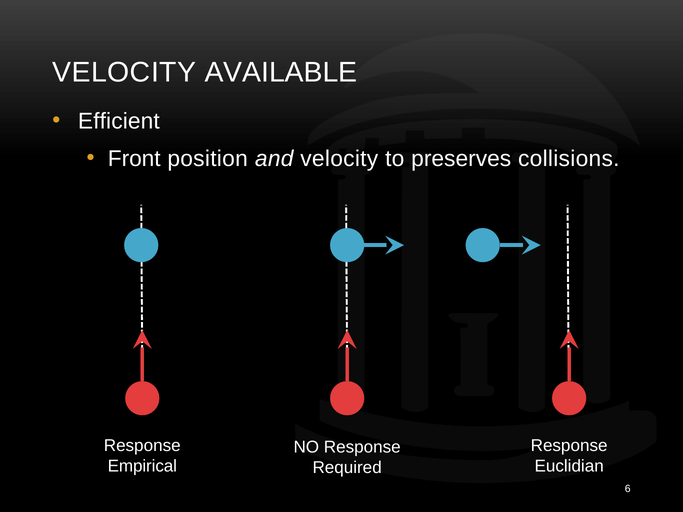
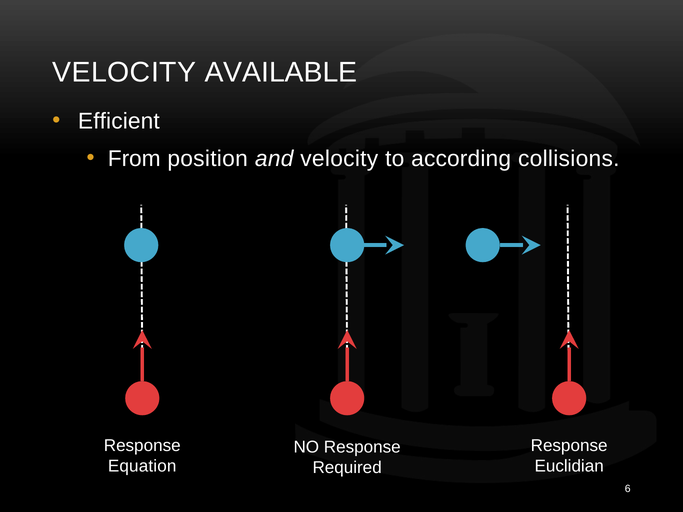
Front: Front -> From
preserves: preserves -> according
Empirical: Empirical -> Equation
